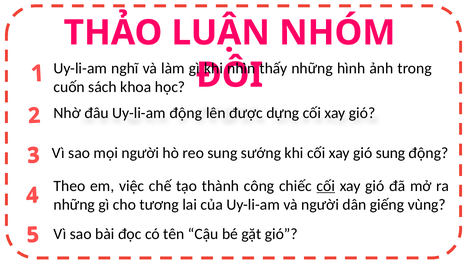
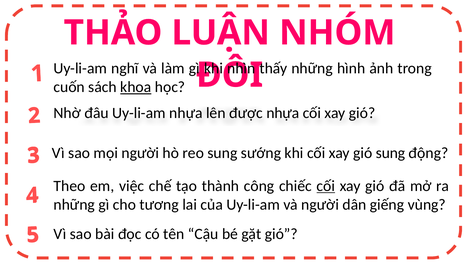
khoa underline: none -> present
Uy-li-am động: động -> nhựa
được dựng: dựng -> nhựa
